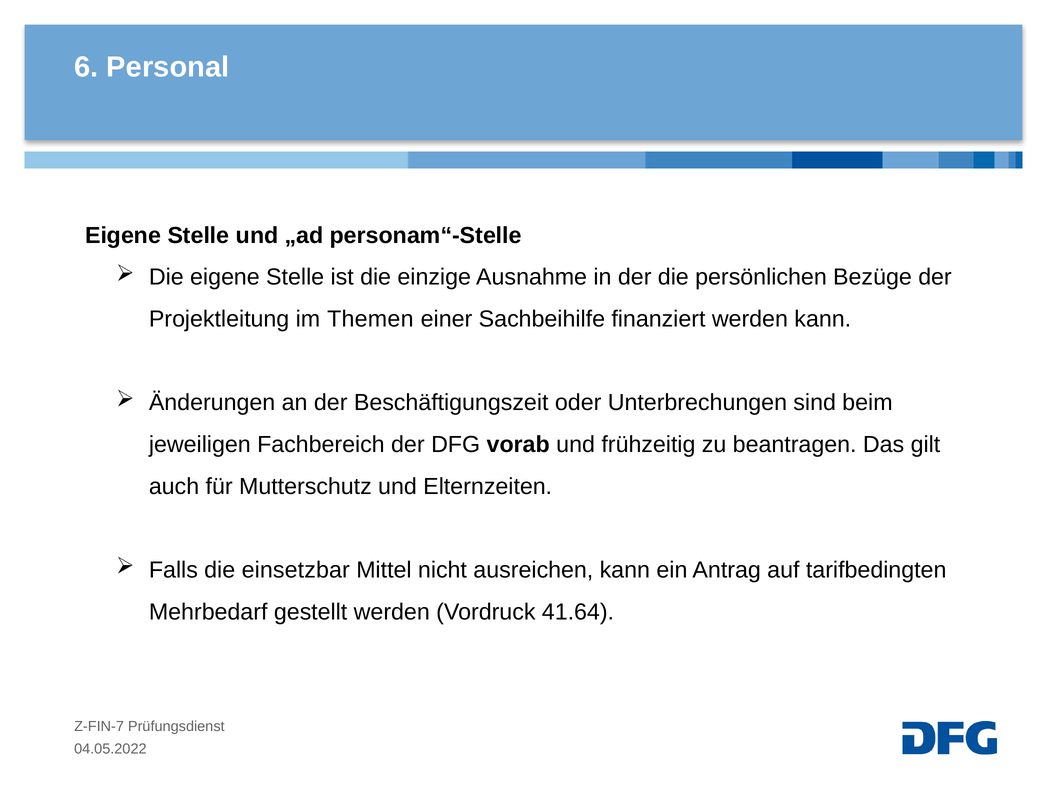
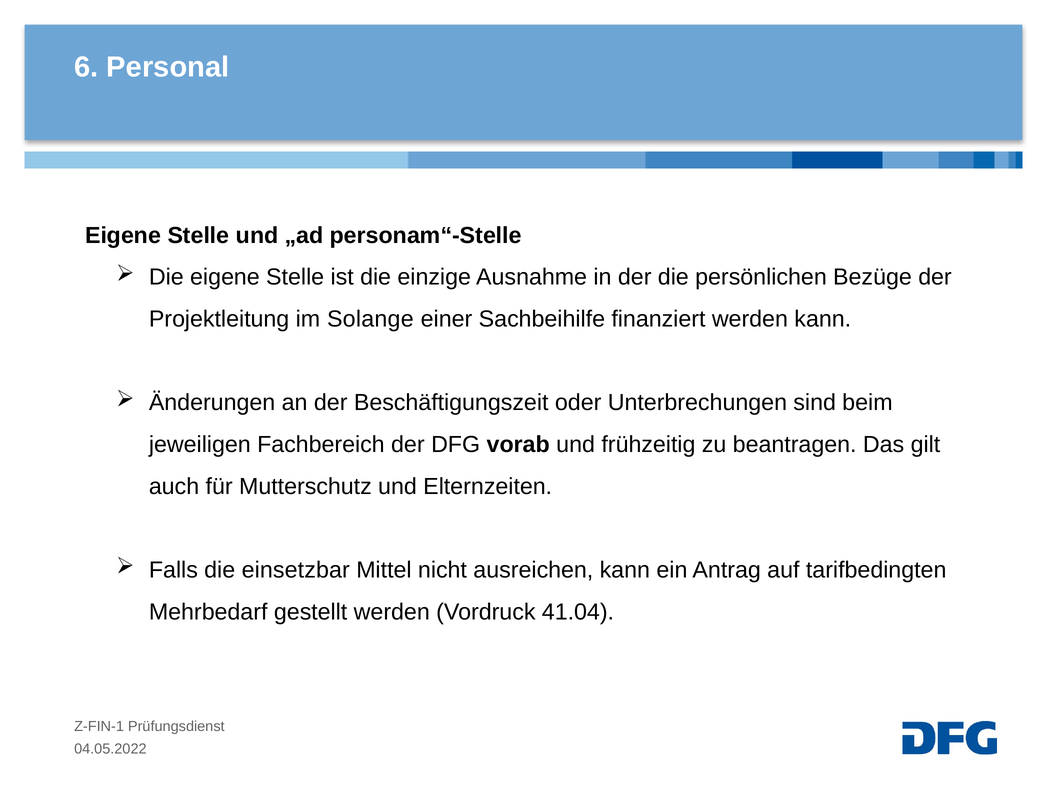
Themen: Themen -> Solange
41.64: 41.64 -> 41.04
Z-FIN-7: Z-FIN-7 -> Z-FIN-1
